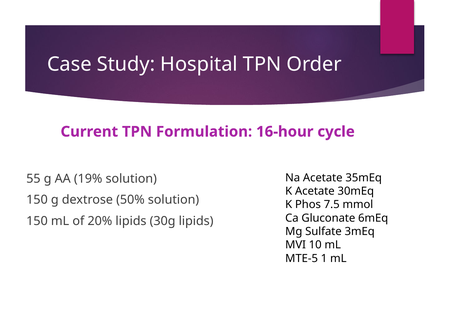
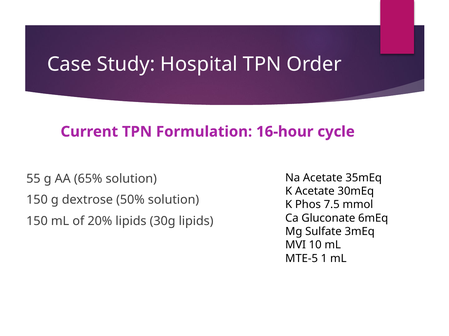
19%: 19% -> 65%
